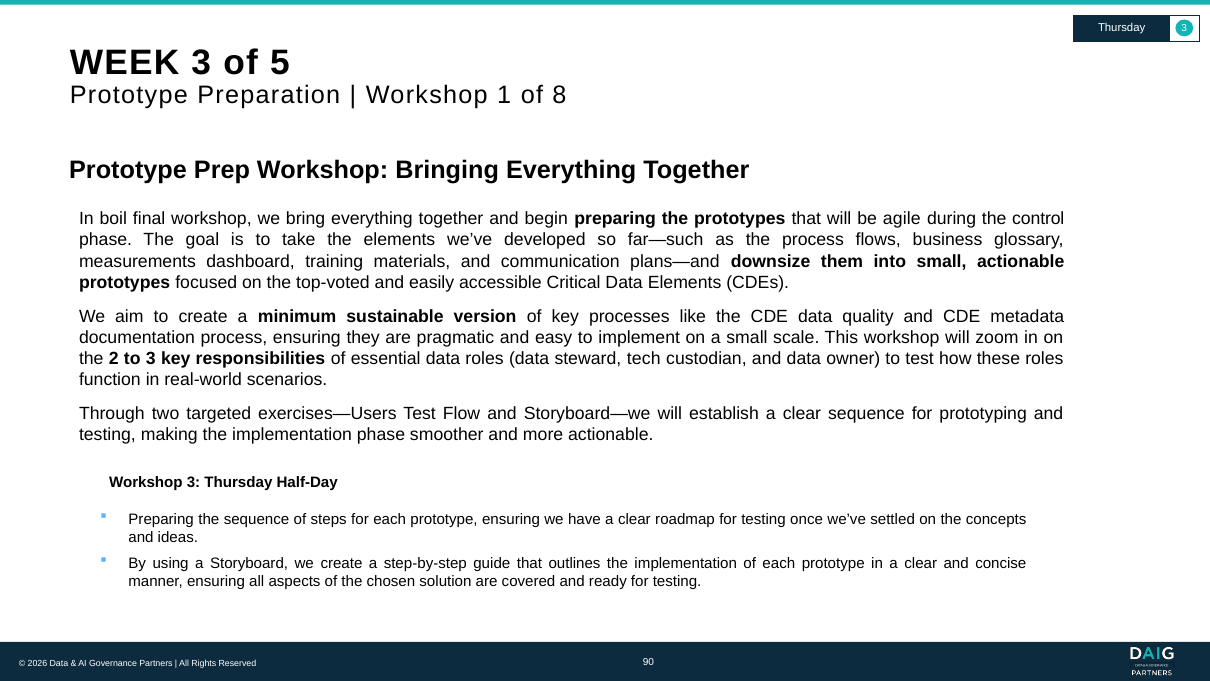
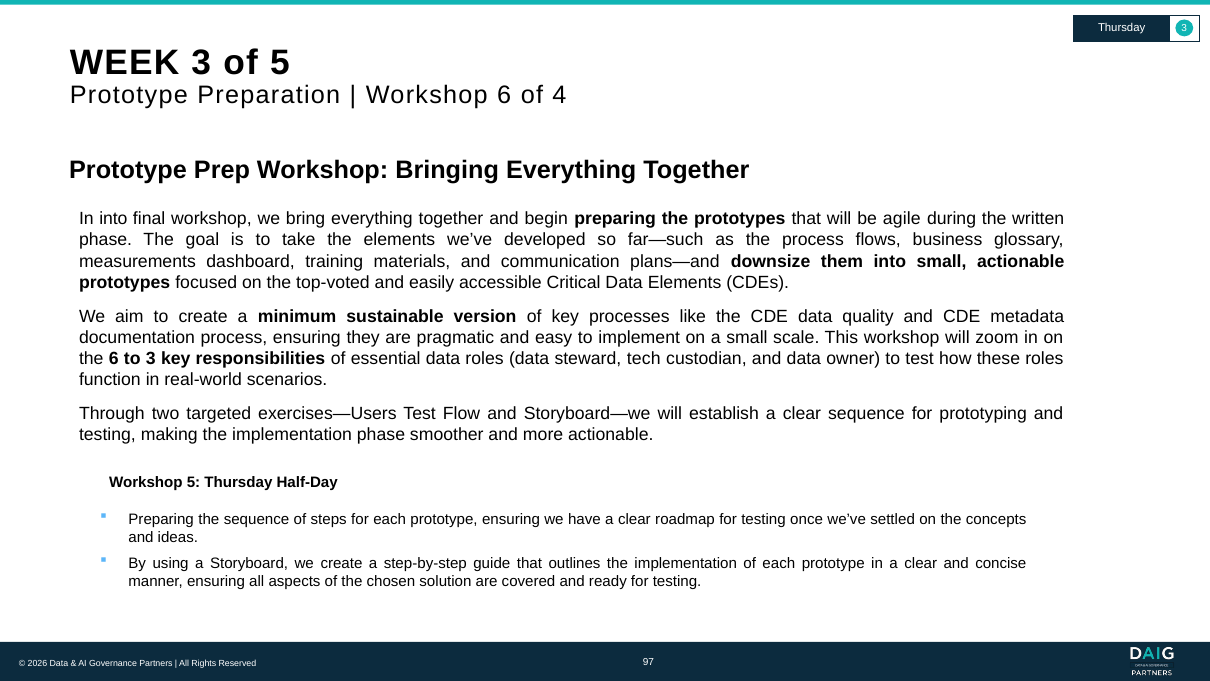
Workshop 1: 1 -> 6
8: 8 -> 4
In boil: boil -> into
control: control -> written
the 2: 2 -> 6
Workshop 3: 3 -> 5
90: 90 -> 97
